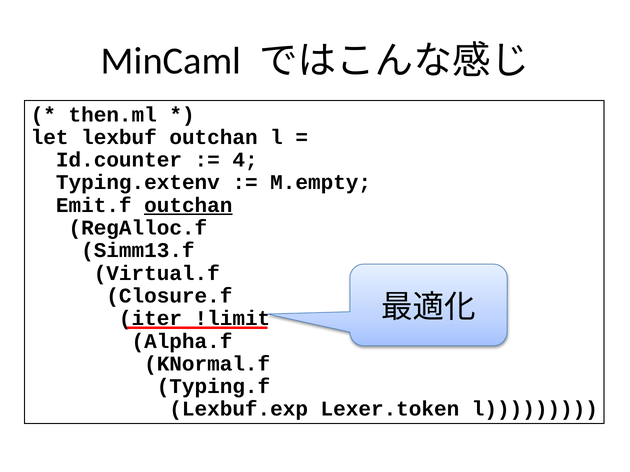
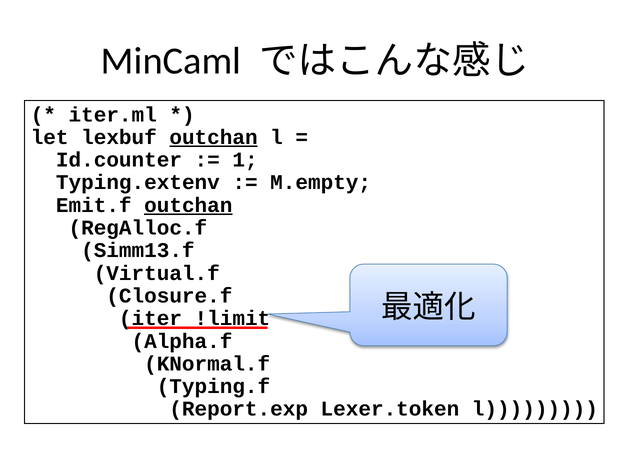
then.ml: then.ml -> iter.ml
outchan at (214, 137) underline: none -> present
4: 4 -> 1
Lexbuf.exp: Lexbuf.exp -> Report.exp
